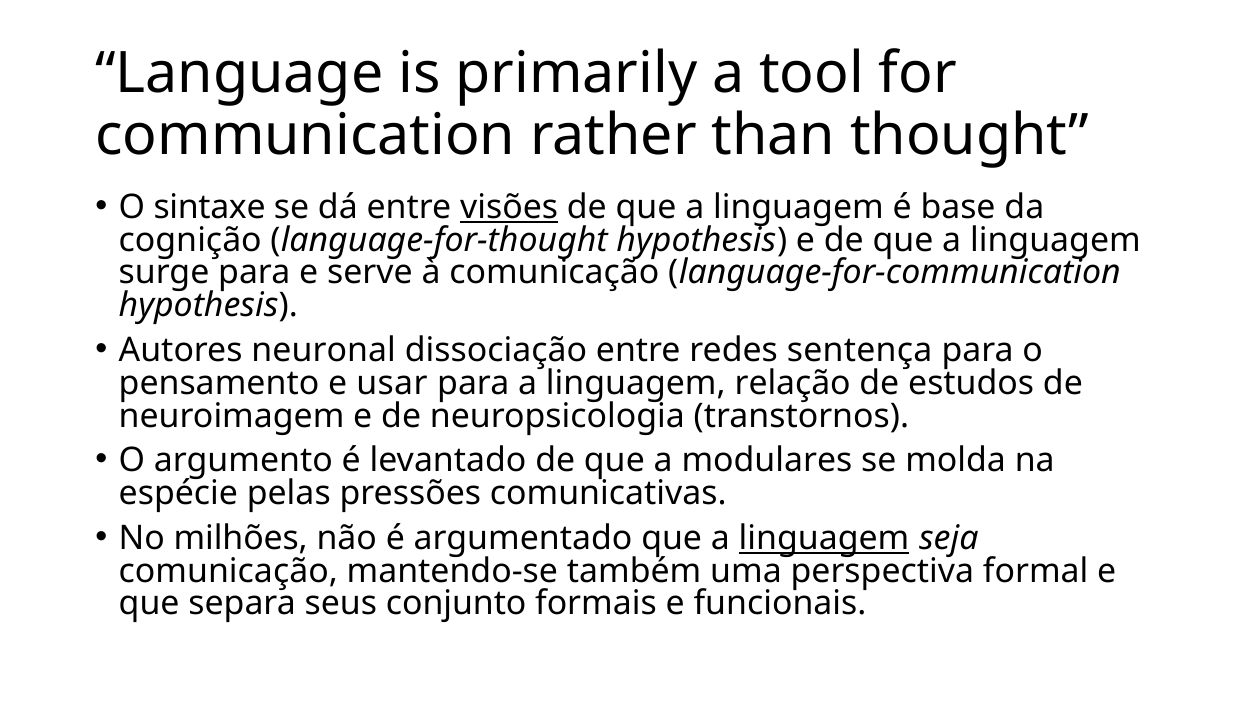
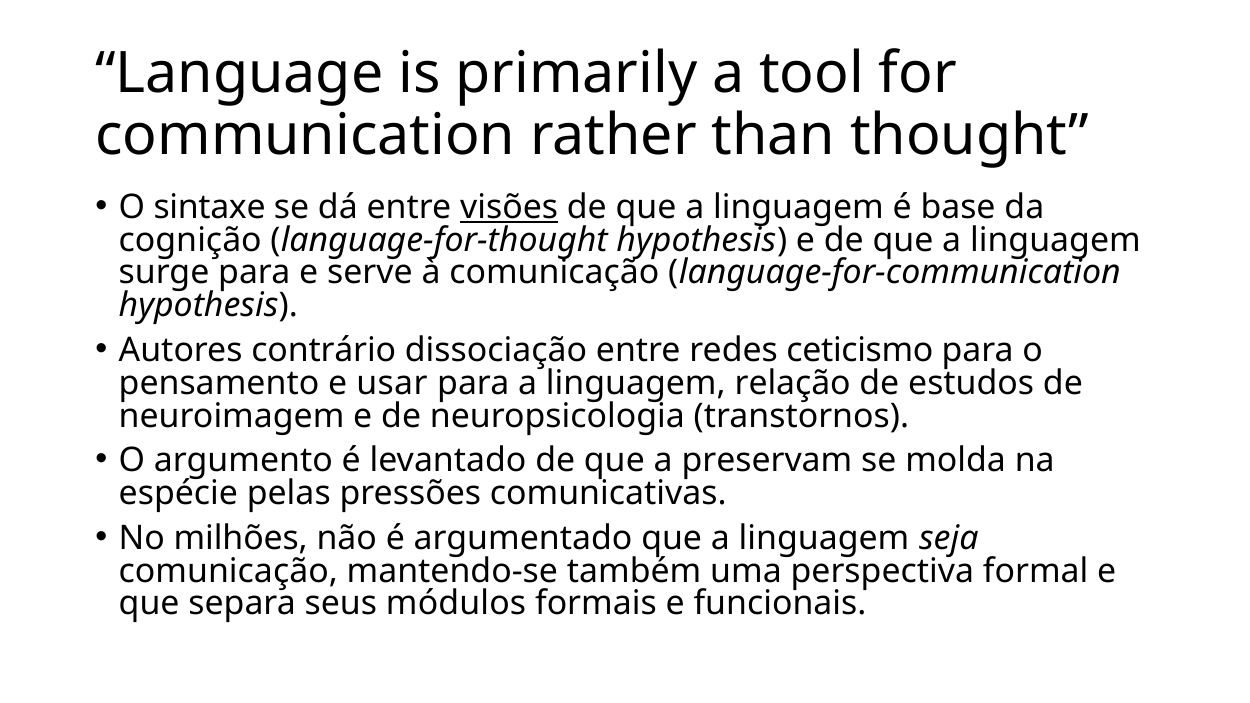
neuronal: neuronal -> contrário
sentença: sentença -> ceticismo
modulares: modulares -> preservam
linguagem at (824, 538) underline: present -> none
conjunto: conjunto -> módulos
